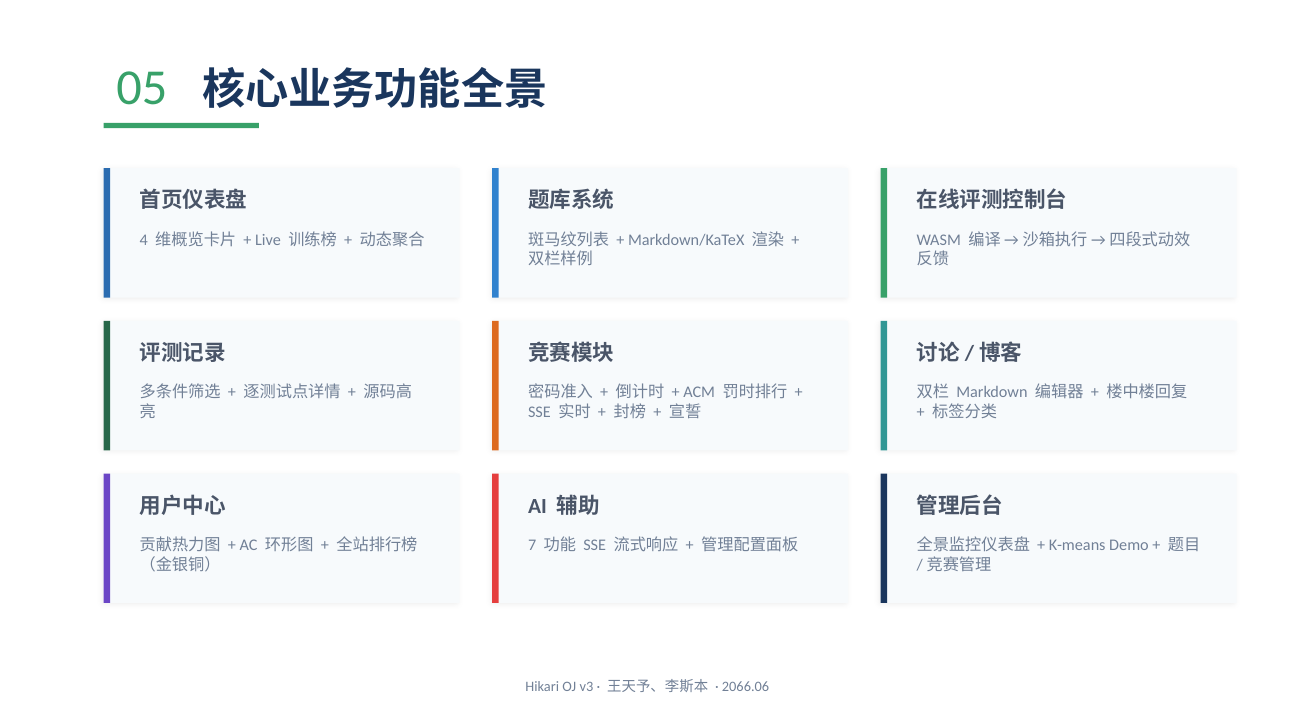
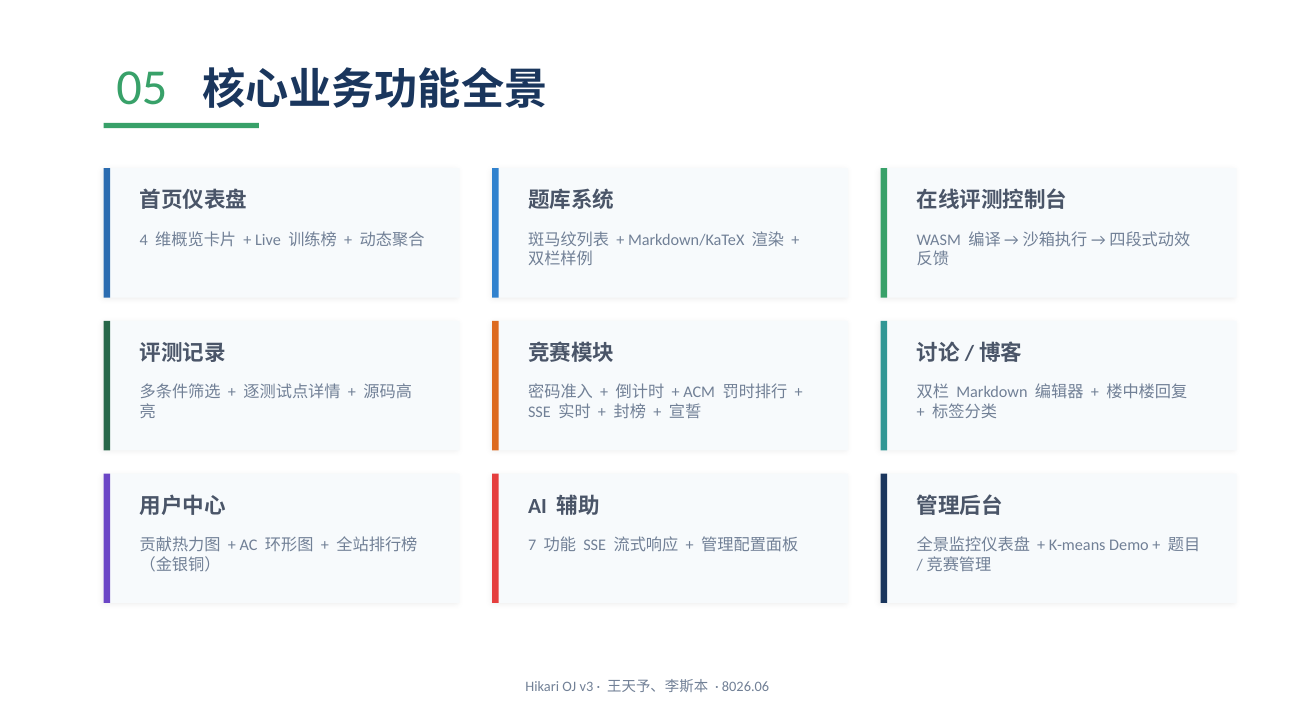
2066.06: 2066.06 -> 8026.06
